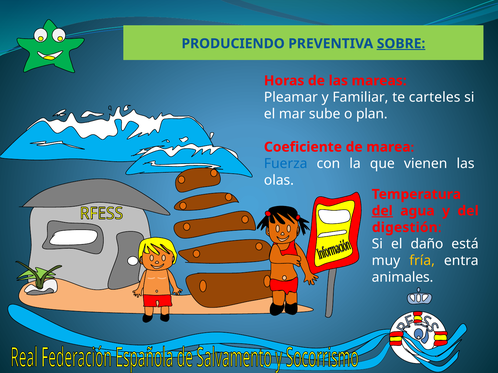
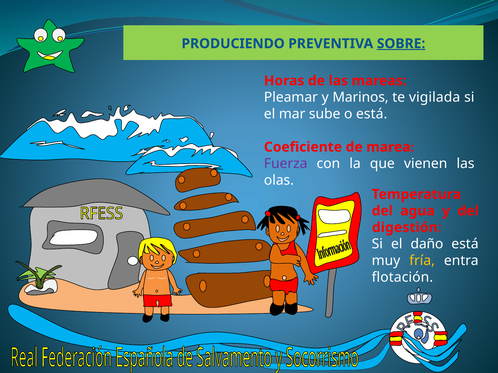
Familiar: Familiar -> Marinos
carteles: carteles -> vigilada
o plan: plan -> está
Fuerza colour: blue -> purple
del at (382, 211) underline: present -> none
animales: animales -> flotación
